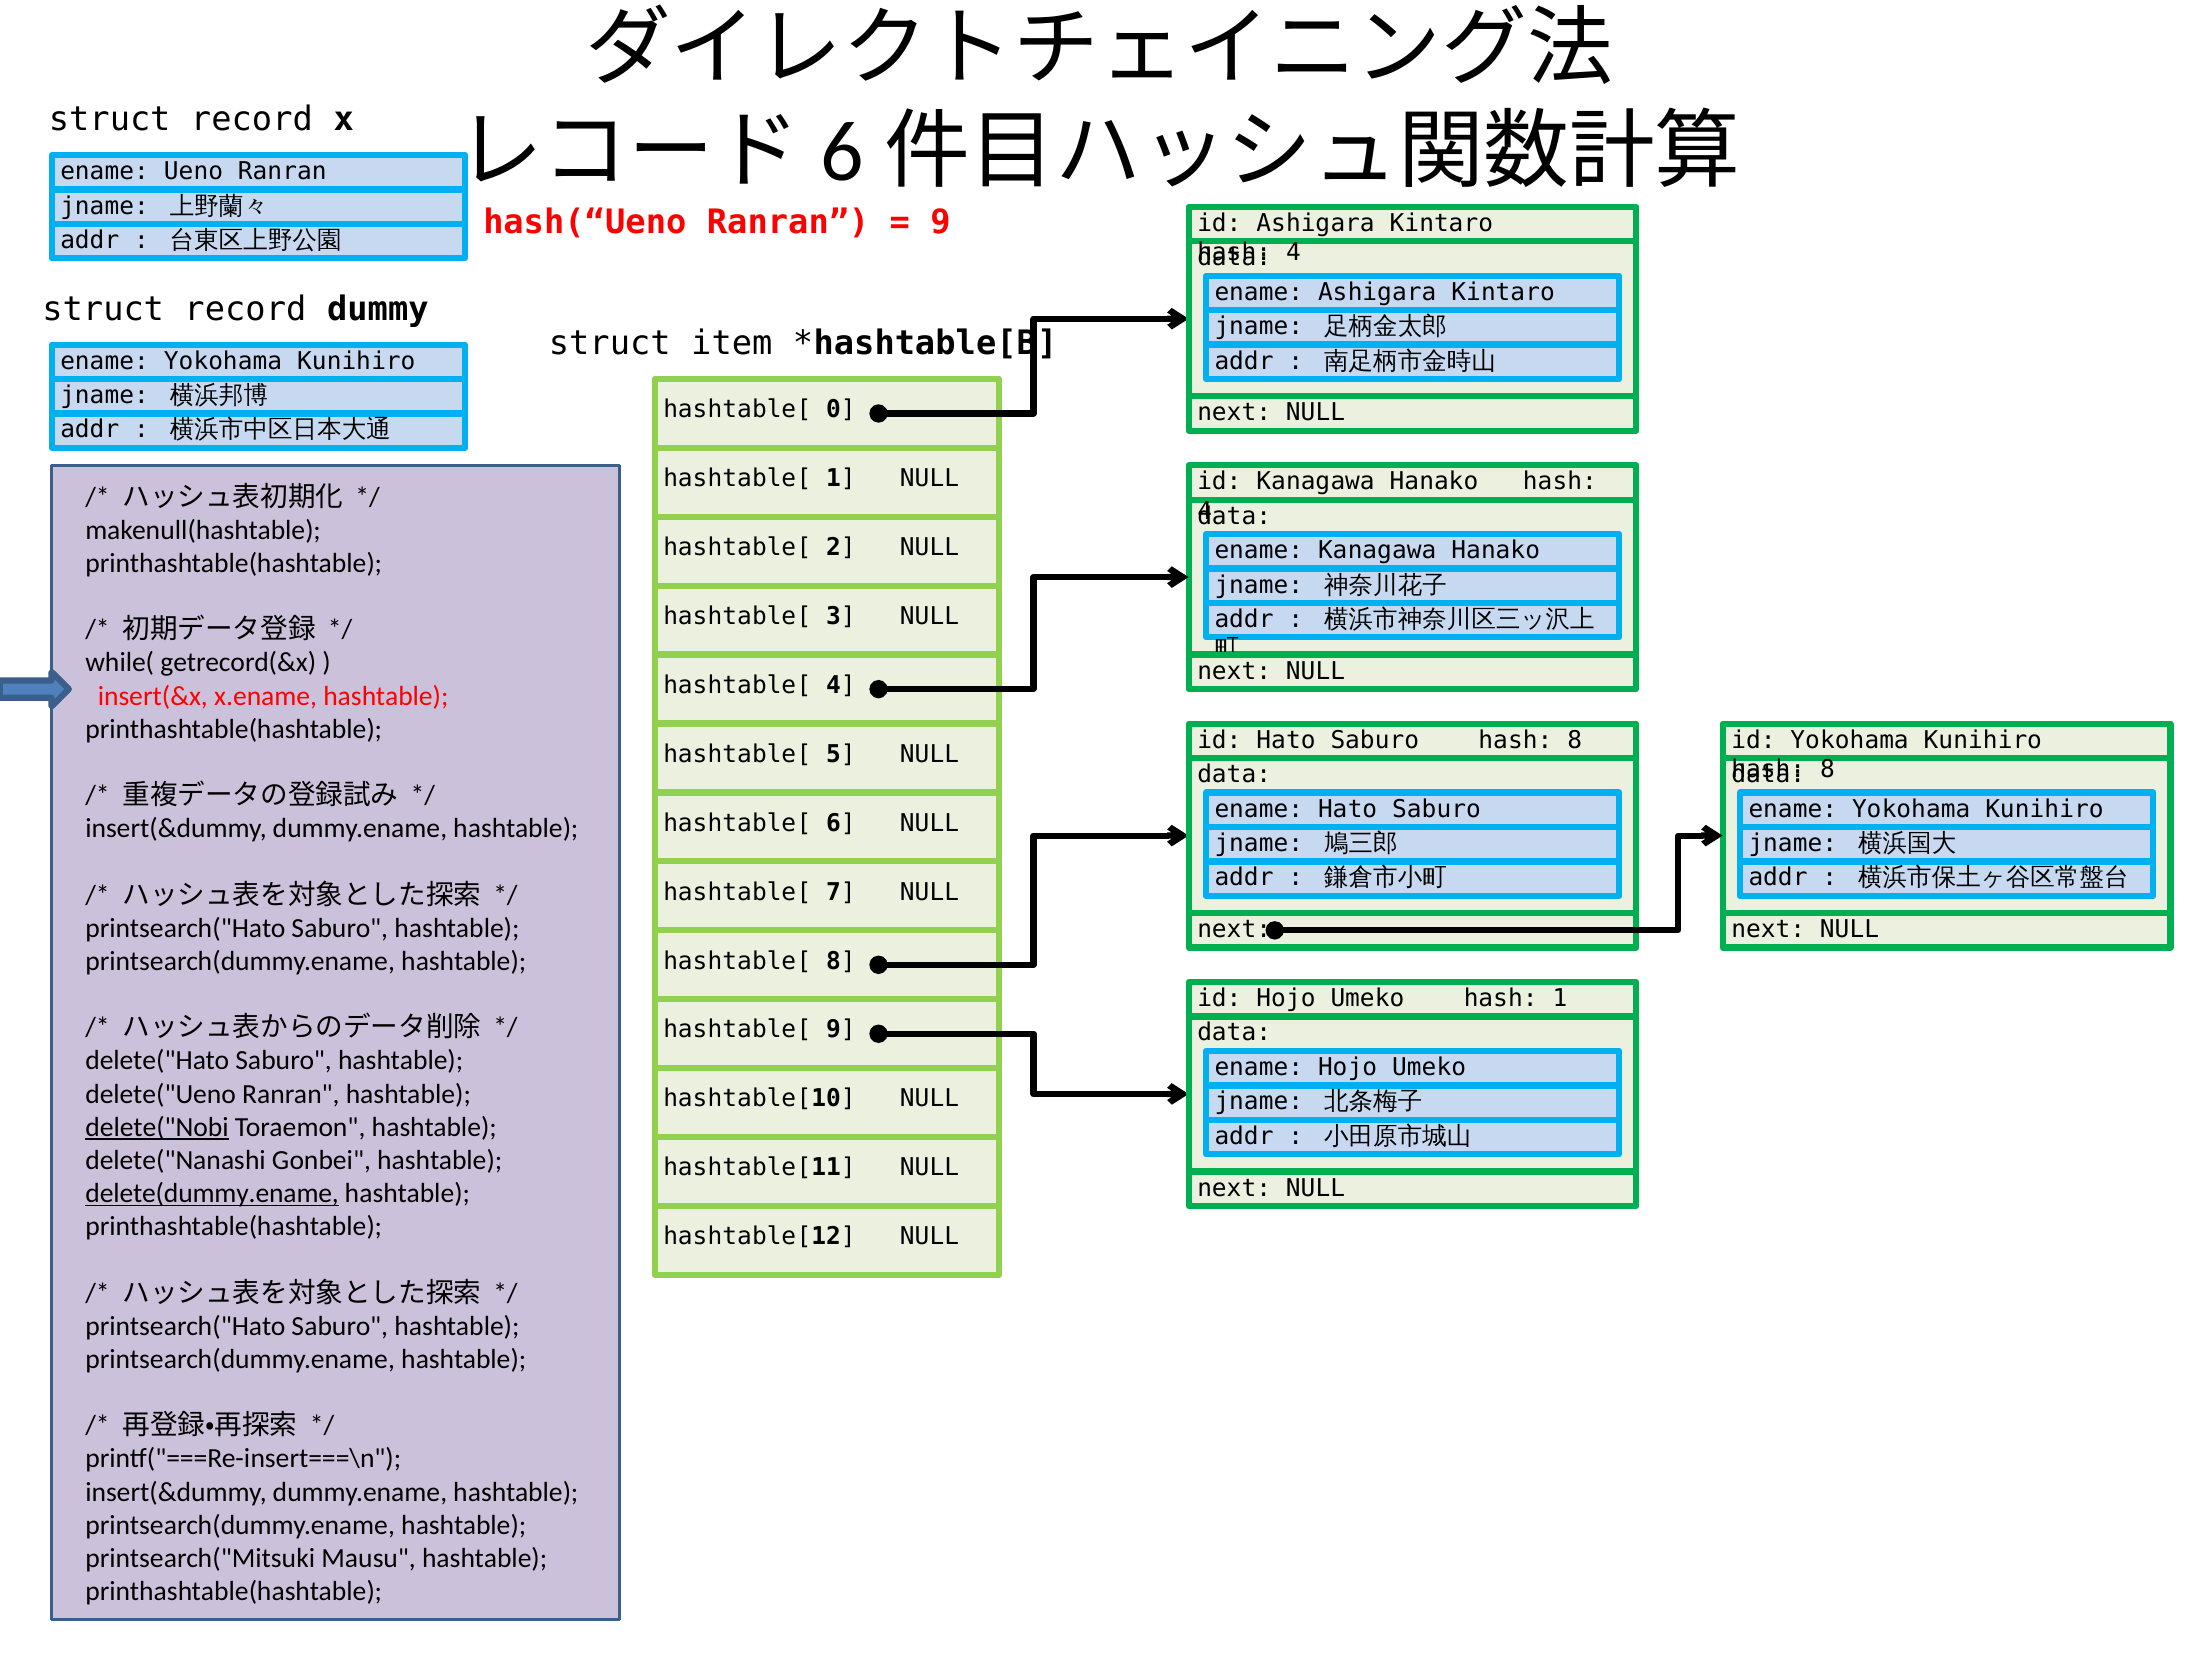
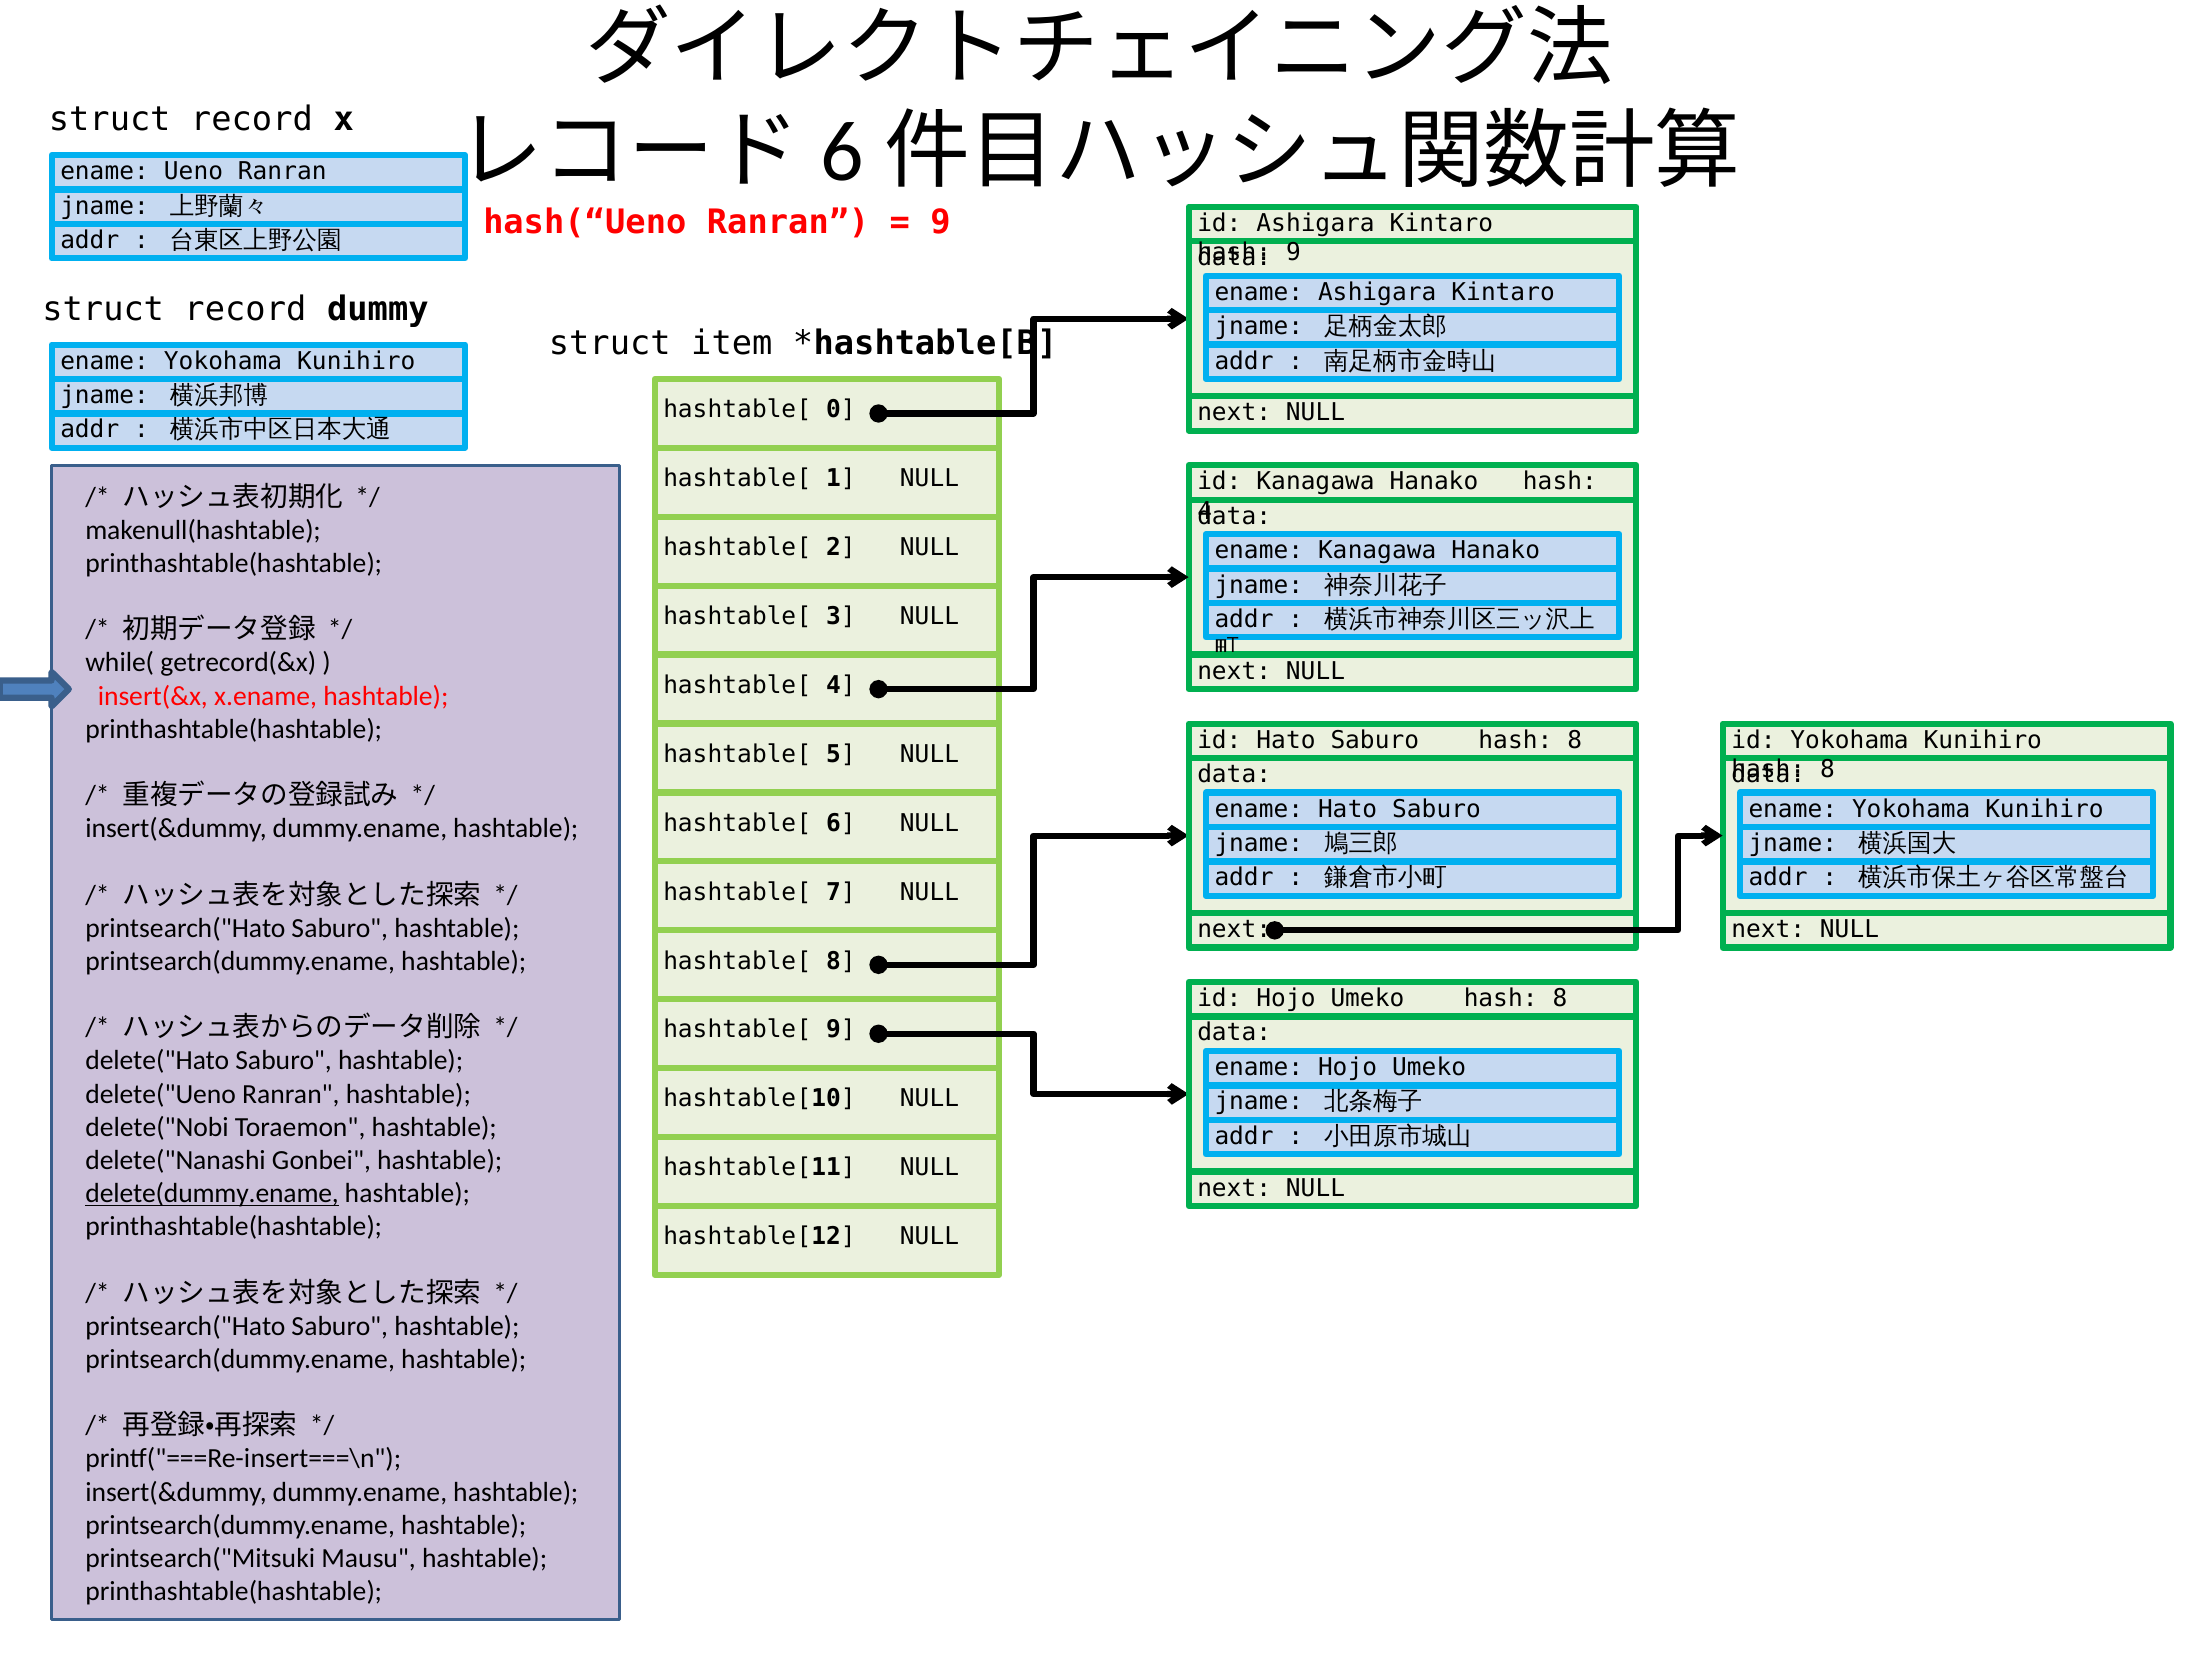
4 at (1293, 252): 4 -> 9
Umeko hash 1: 1 -> 8
delete("Nobi underline: present -> none
